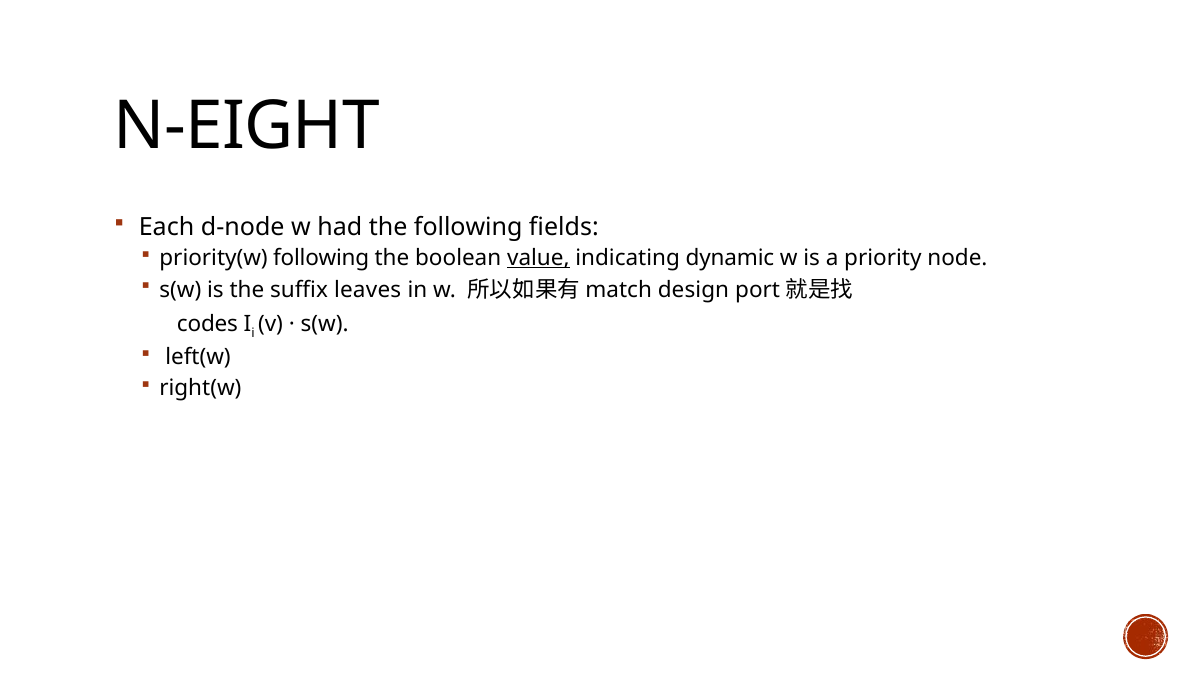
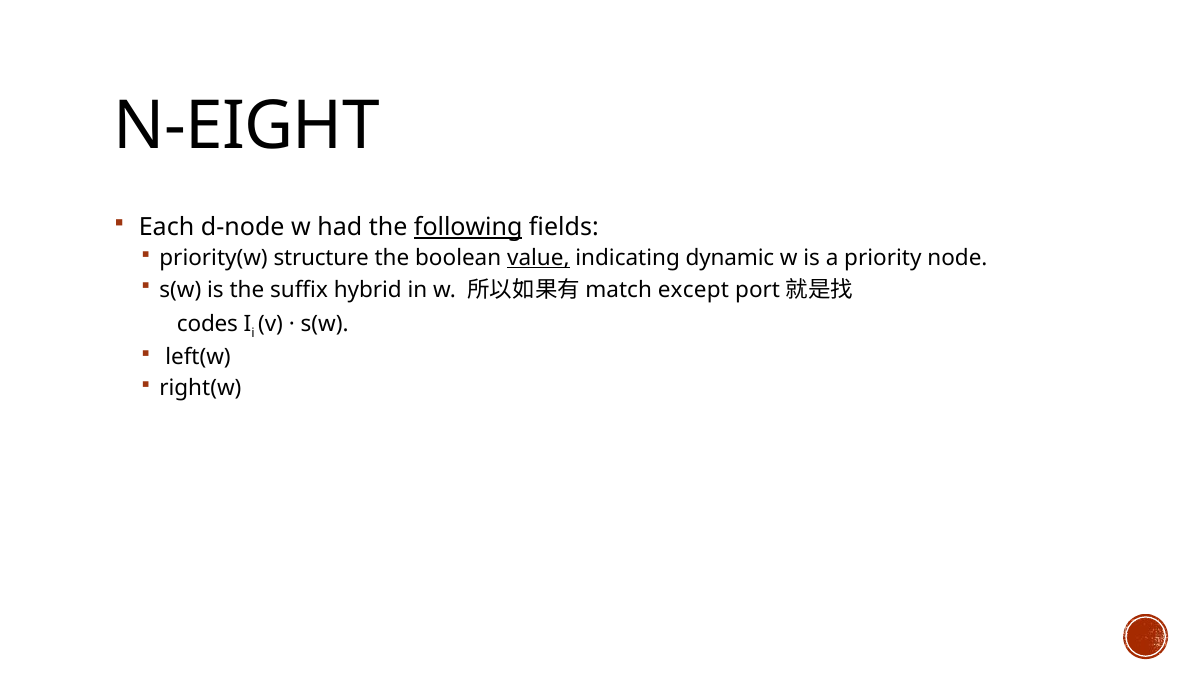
following at (468, 227) underline: none -> present
priority(w following: following -> structure
leaves: leaves -> hybrid
design: design -> except
